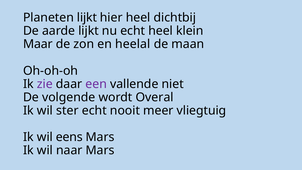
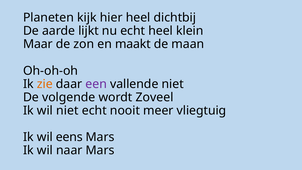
Planeten lijkt: lijkt -> kijk
heelal: heelal -> maakt
zie colour: purple -> orange
Overal: Overal -> Zoveel
wil ster: ster -> niet
